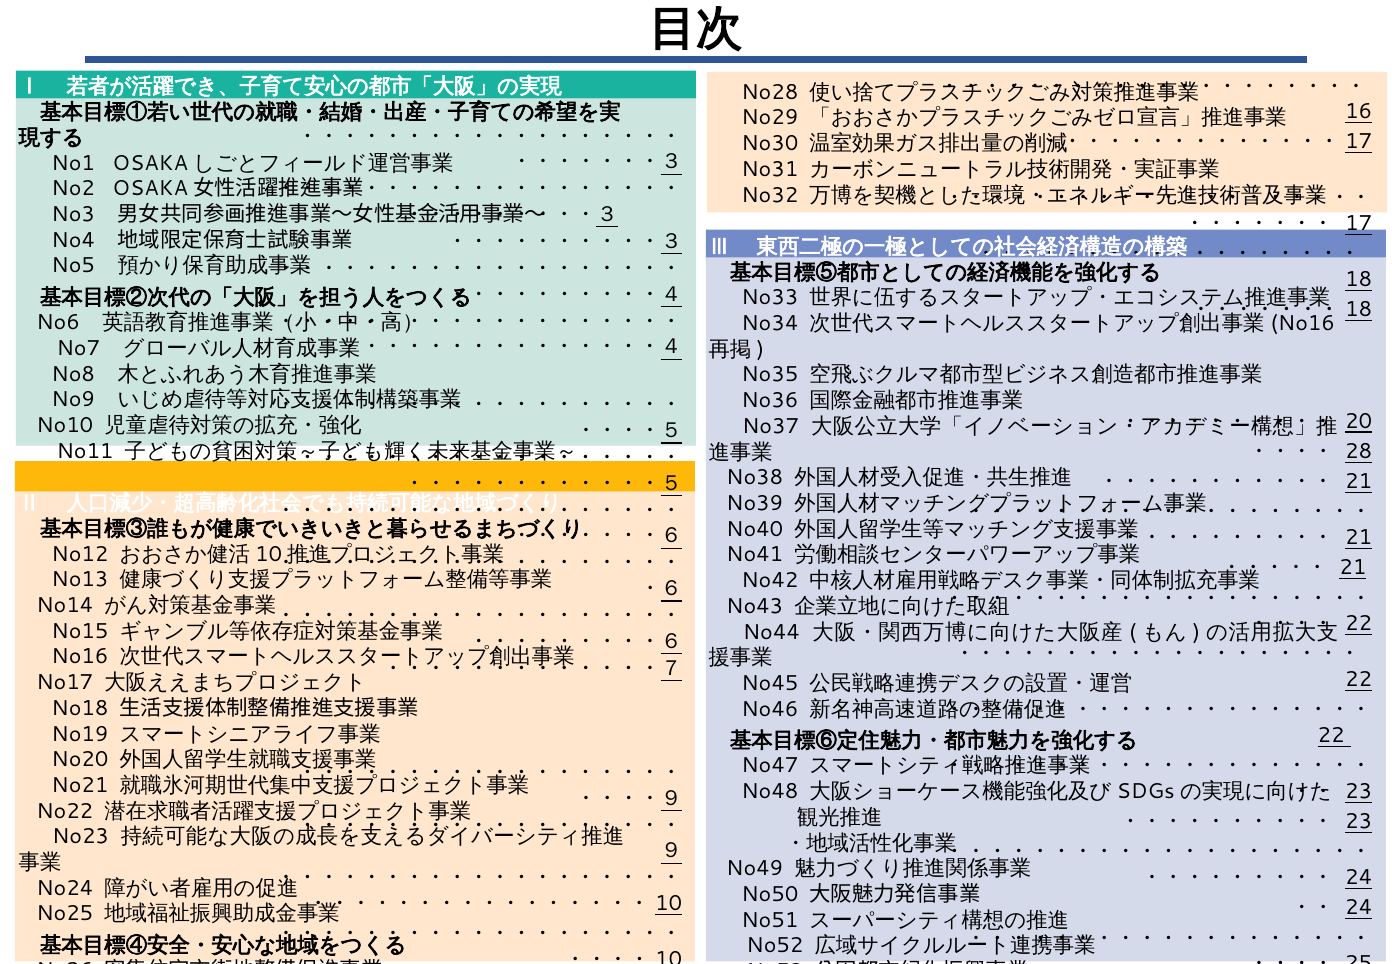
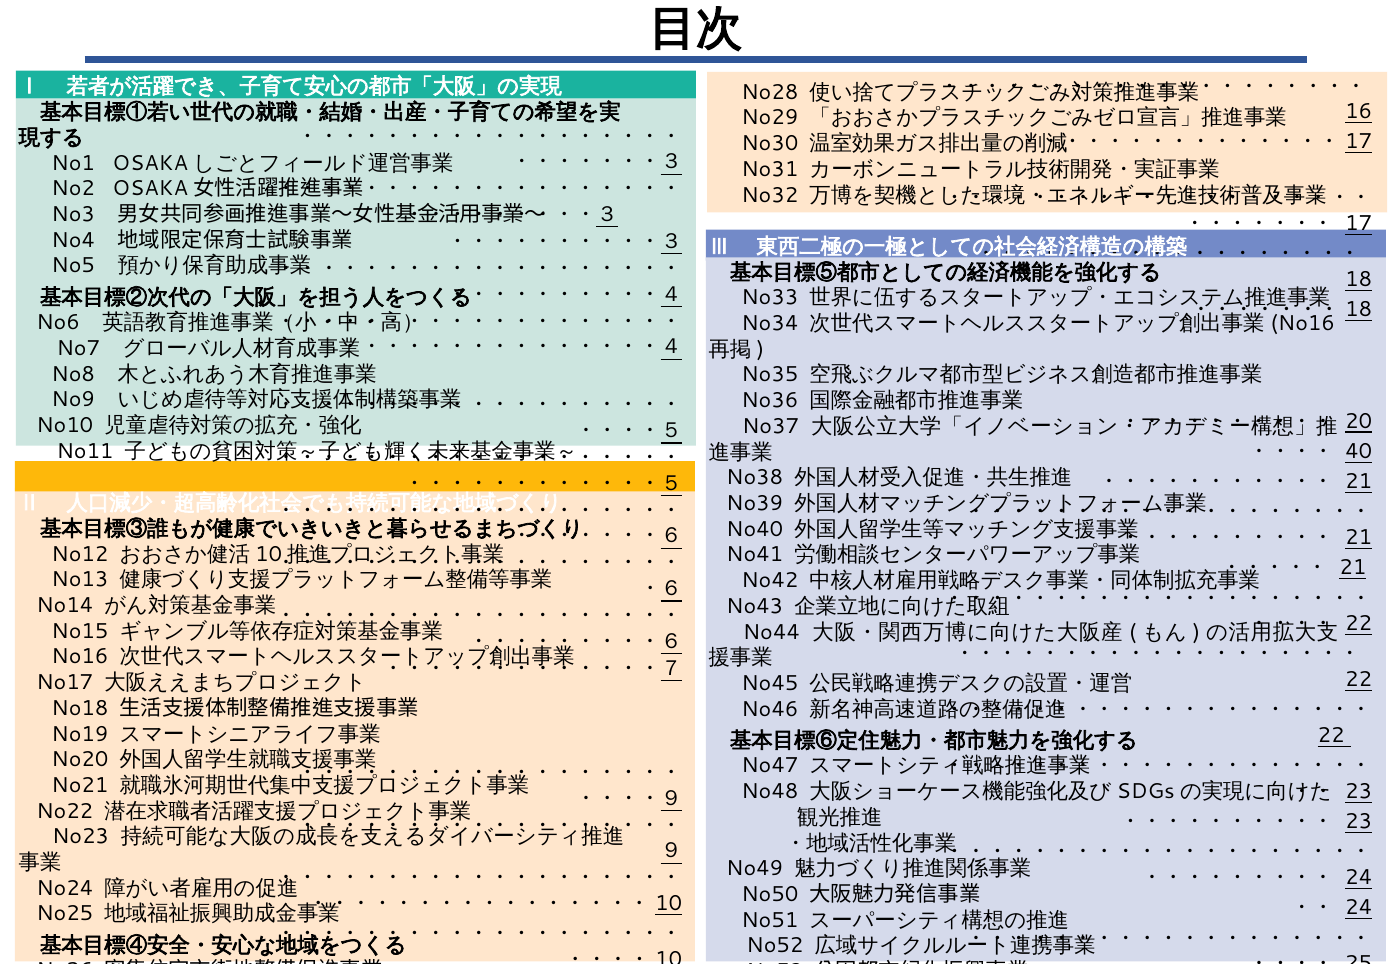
28 at (1359, 451): 28 -> 40
